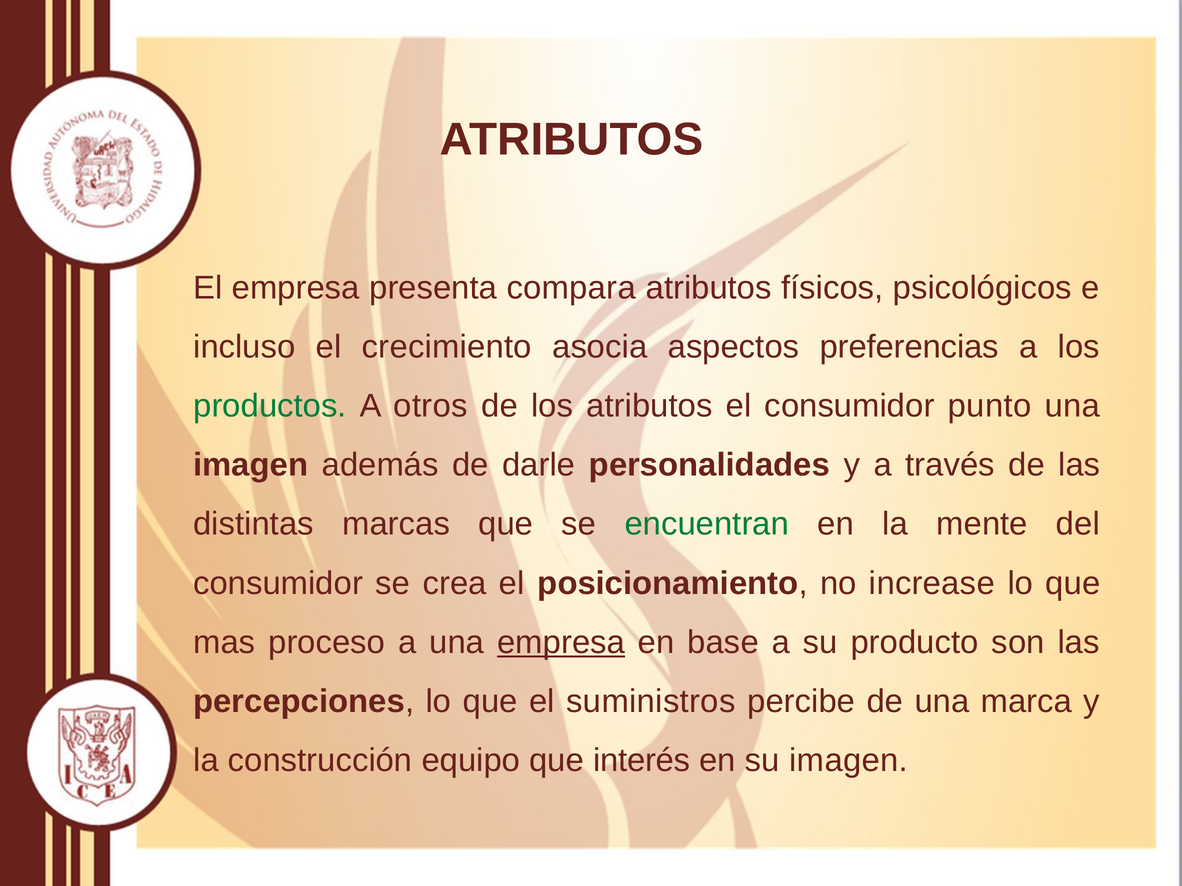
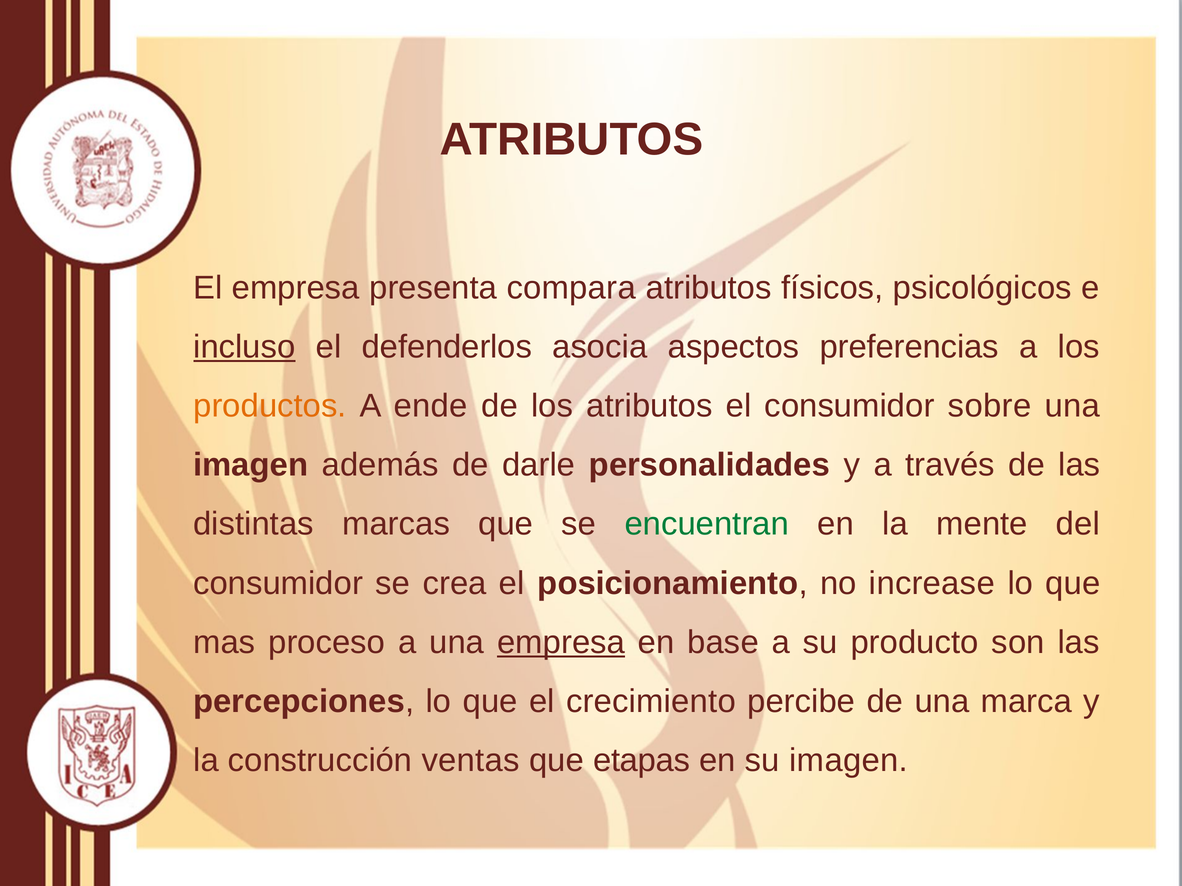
incluso underline: none -> present
crecimiento: crecimiento -> defenderlos
productos colour: green -> orange
otros: otros -> ende
punto: punto -> sobre
suministros: suministros -> crecimiento
equipo: equipo -> ventas
interés: interés -> etapas
